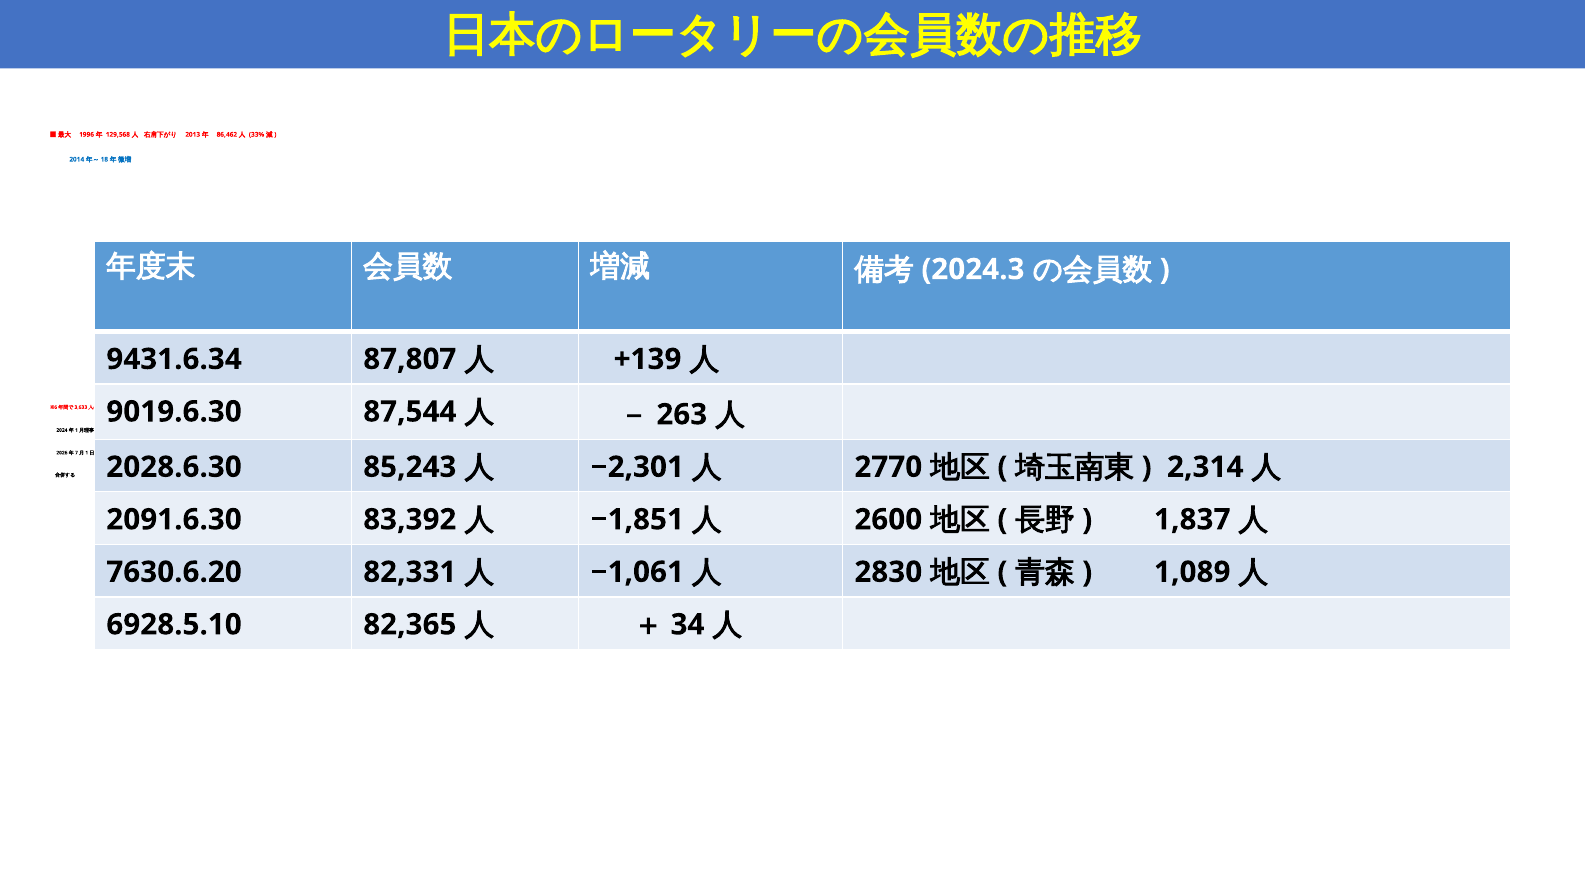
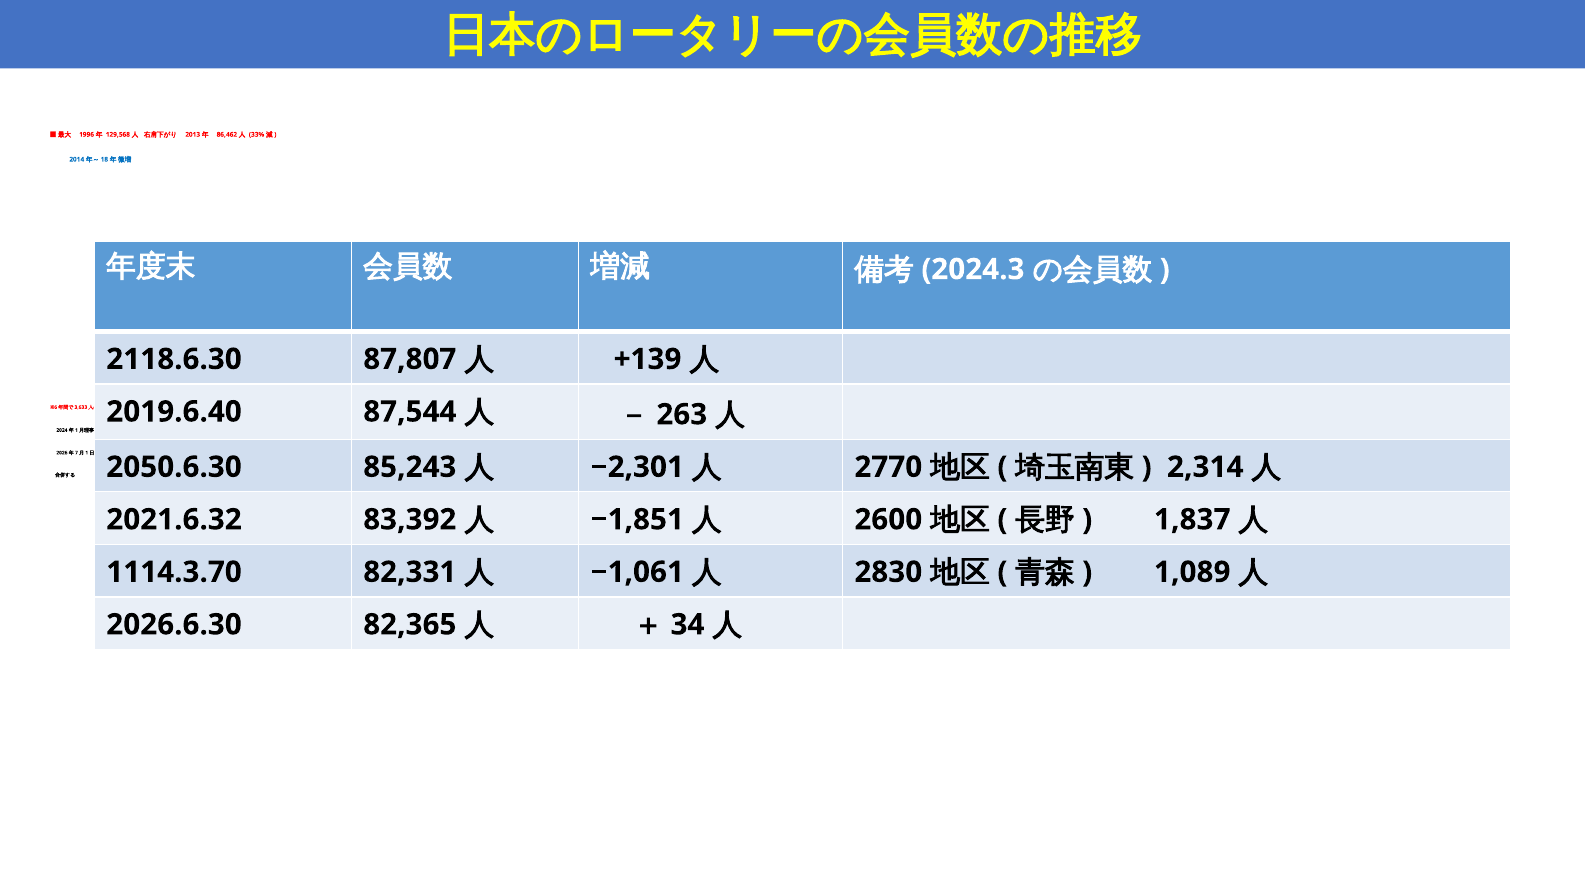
9431.6.34: 9431.6.34 -> 2118.6.30
9019.6.30: 9019.6.30 -> 2019.6.40
2028.6.30: 2028.6.30 -> 2050.6.30
2091.6.30: 2091.6.30 -> 2021.6.32
7630.6.20: 7630.6.20 -> 1114.3.70
6928.5.10: 6928.5.10 -> 2026.6.30
